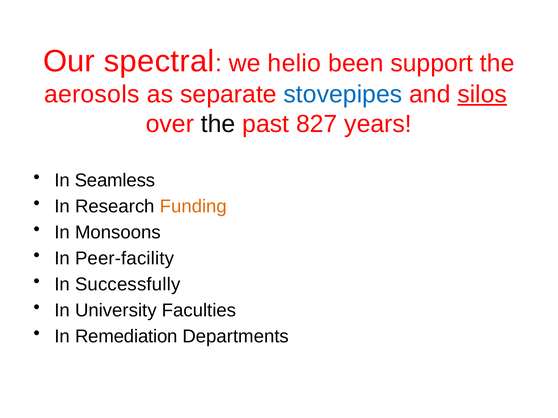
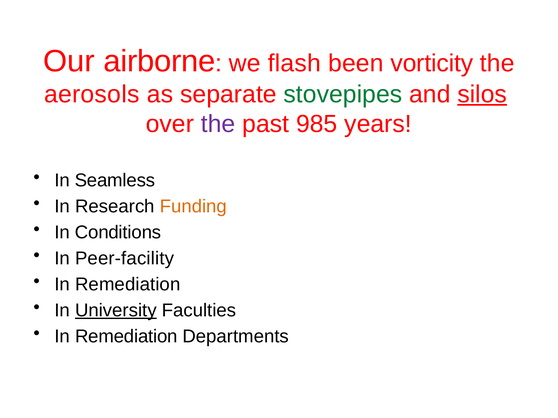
spectral: spectral -> airborne
helio: helio -> flash
support: support -> vorticity
stovepipes colour: blue -> green
the at (218, 124) colour: black -> purple
827: 827 -> 985
Monsoons: Monsoons -> Conditions
Successfully at (128, 285): Successfully -> Remediation
University underline: none -> present
